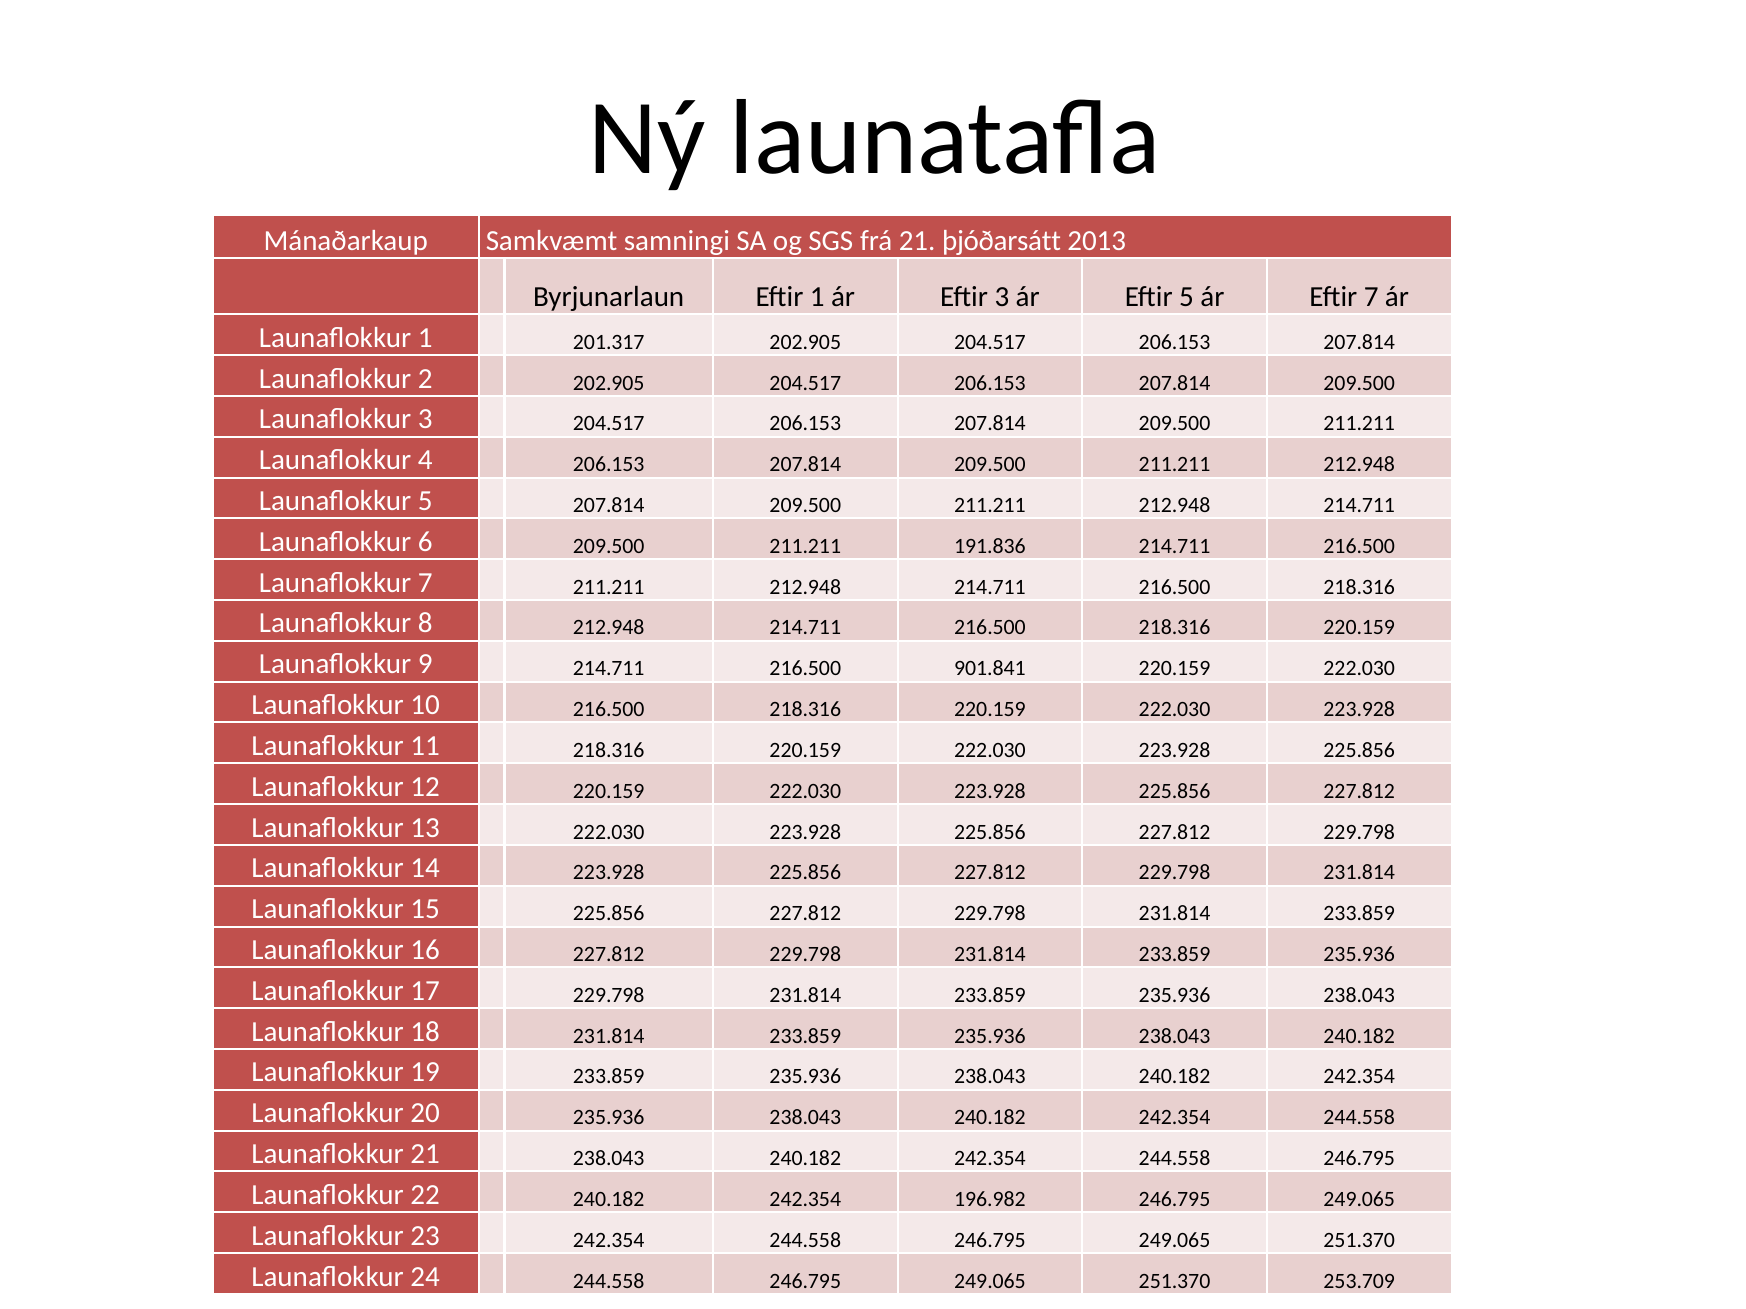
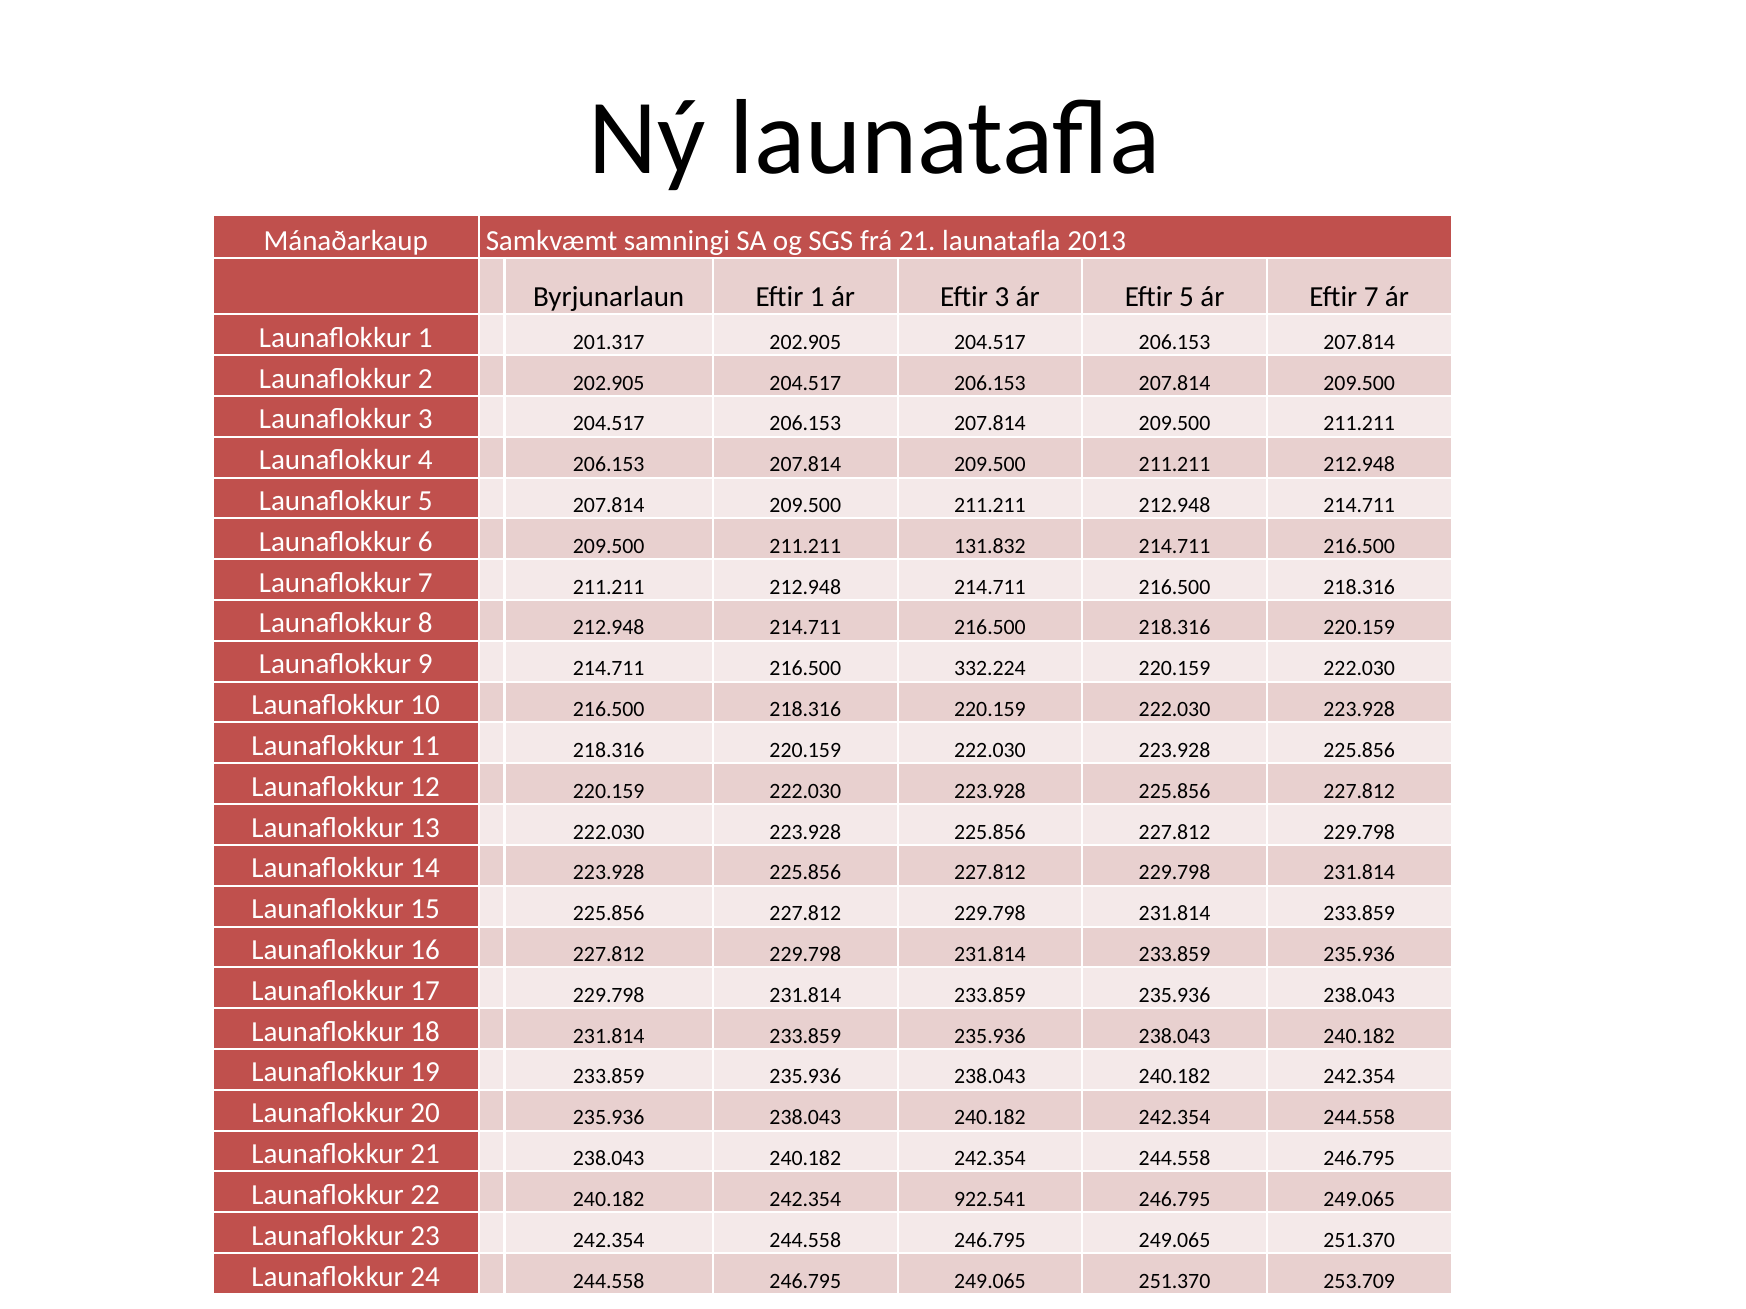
21 þjóðarsátt: þjóðarsátt -> launatafla
191.836: 191.836 -> 131.832
901.841: 901.841 -> 332.224
196.982: 196.982 -> 922.541
